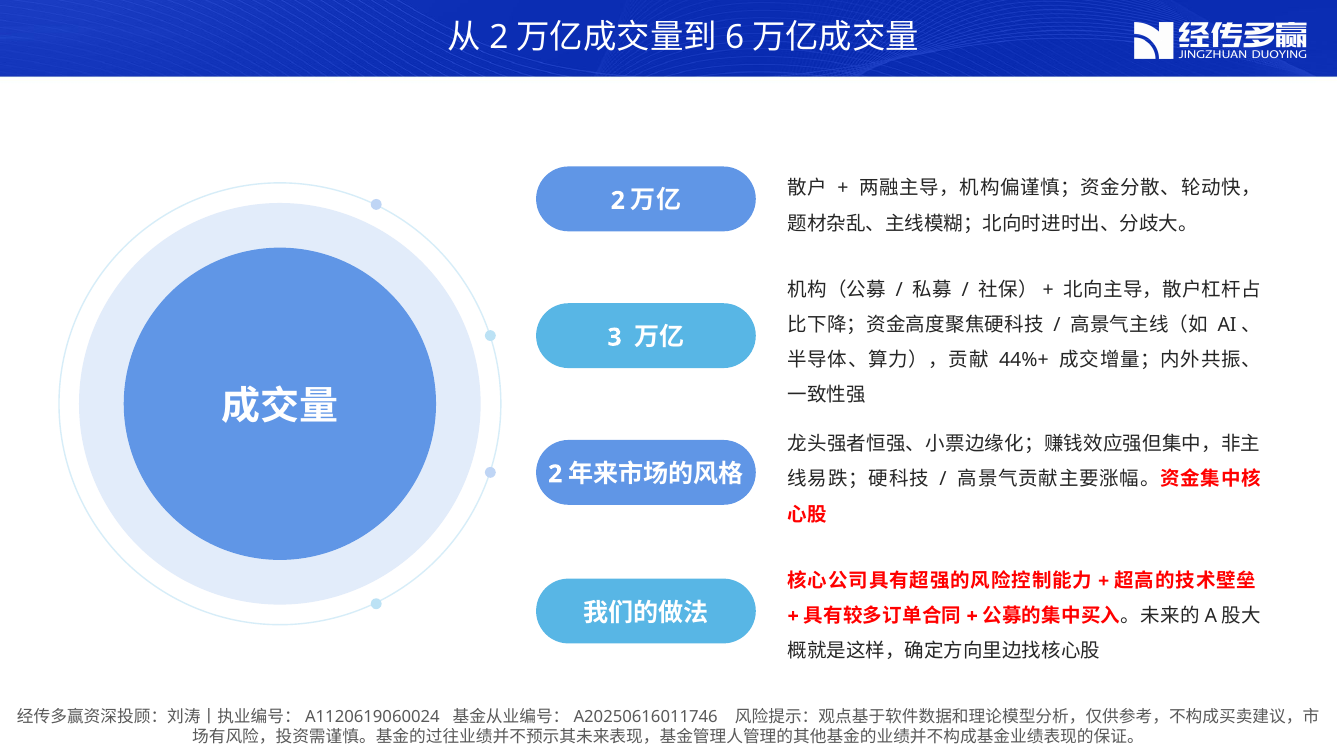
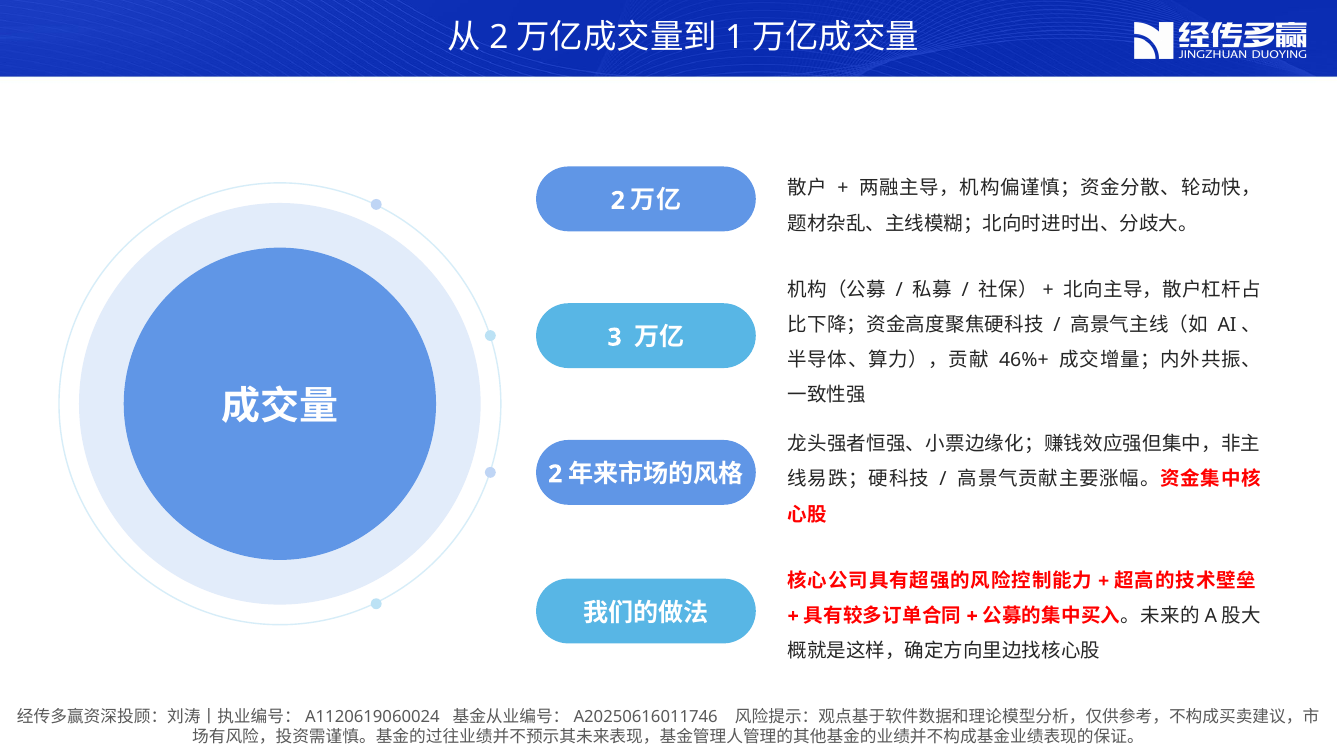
6: 6 -> 1
44%+: 44%+ -> 46%+
